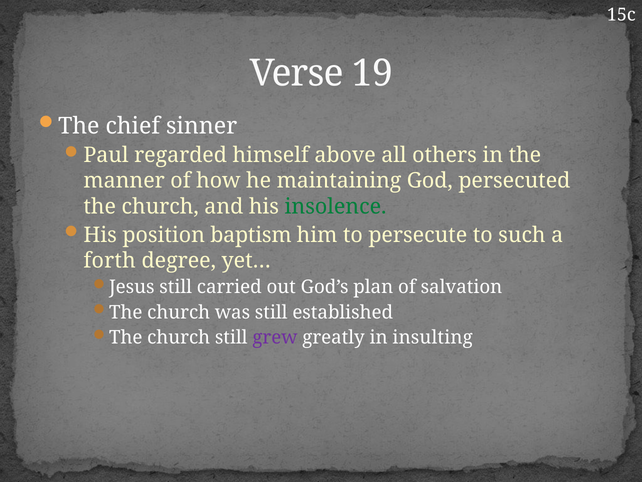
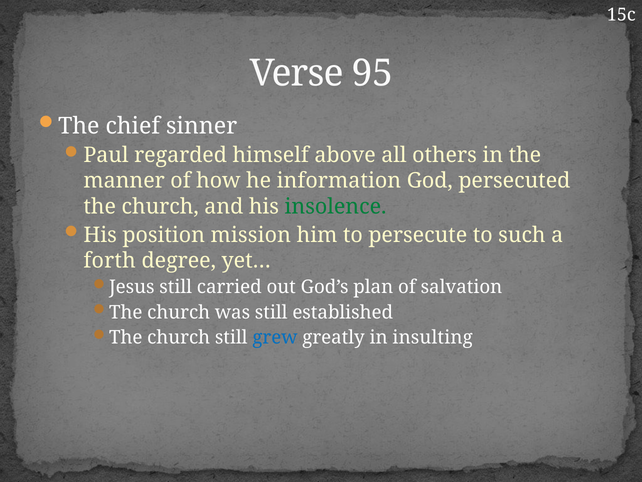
19: 19 -> 95
maintaining: maintaining -> information
baptism: baptism -> mission
grew colour: purple -> blue
